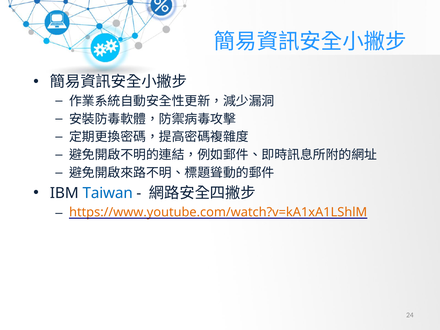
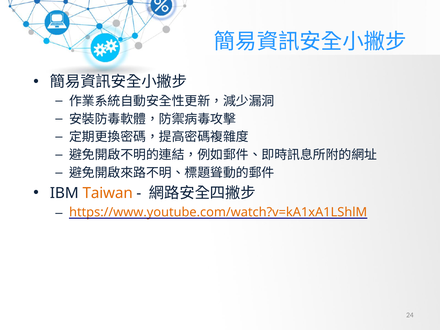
Taiwan colour: blue -> orange
